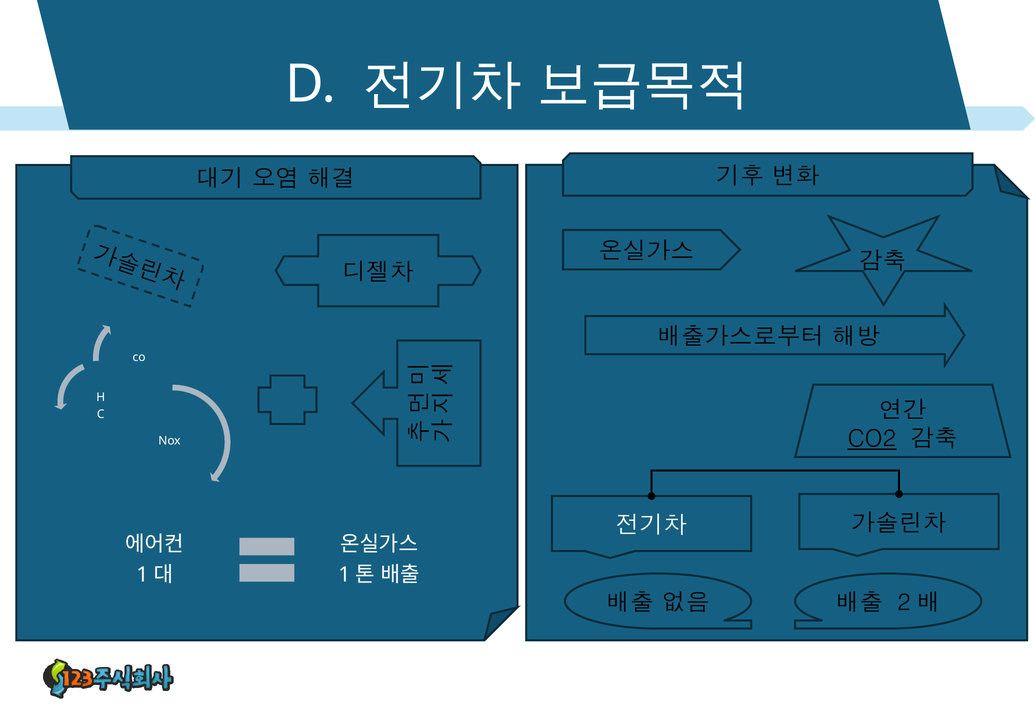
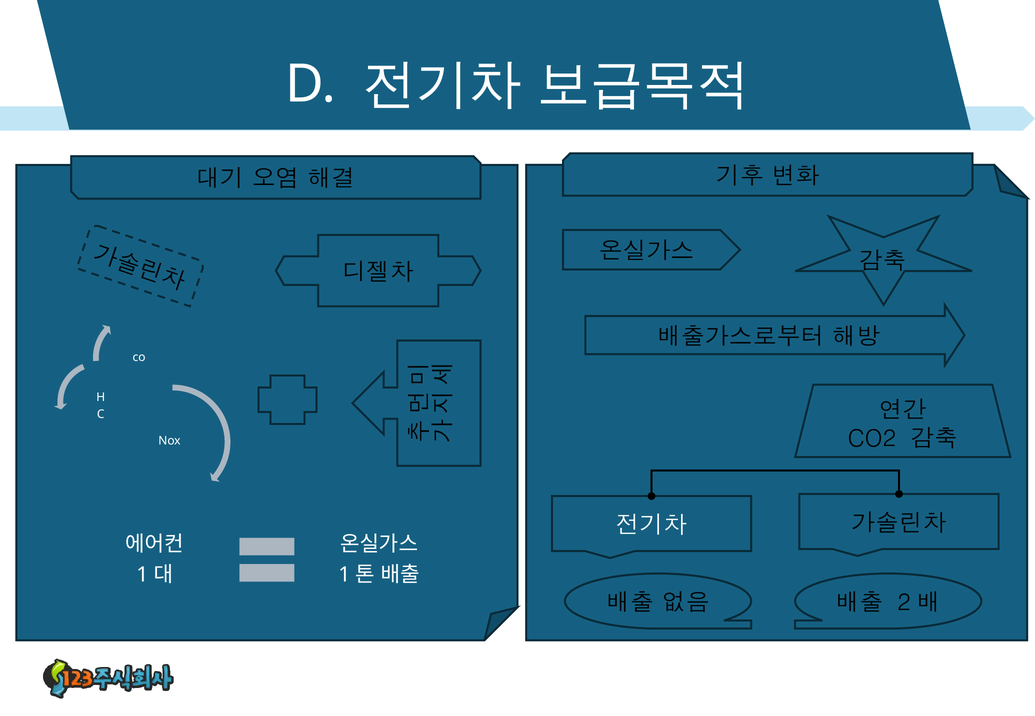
CO2 underline: present -> none
